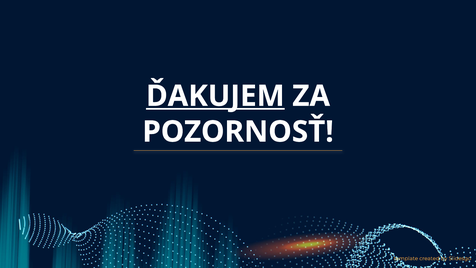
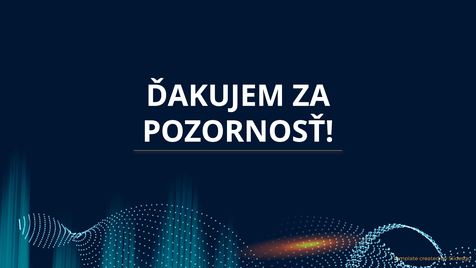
ĎAKUJEM underline: present -> none
